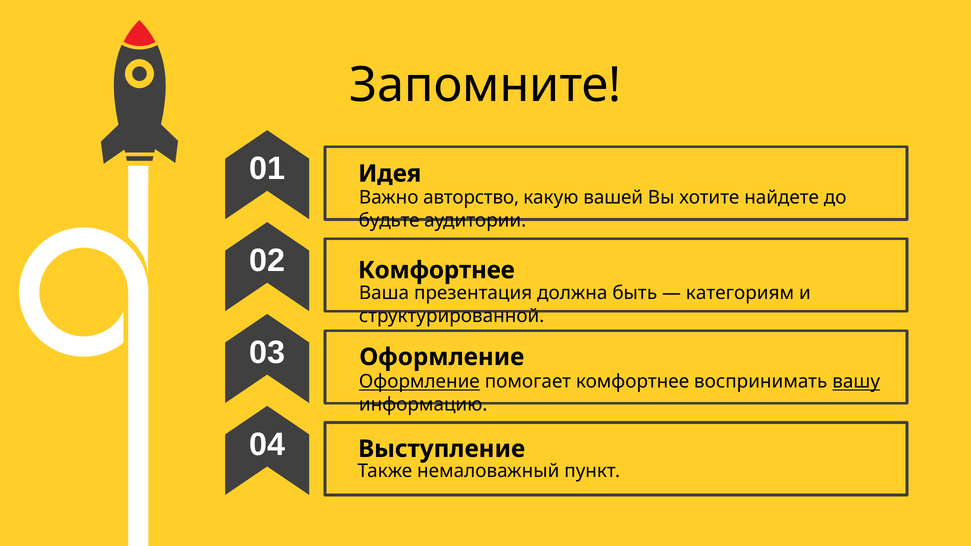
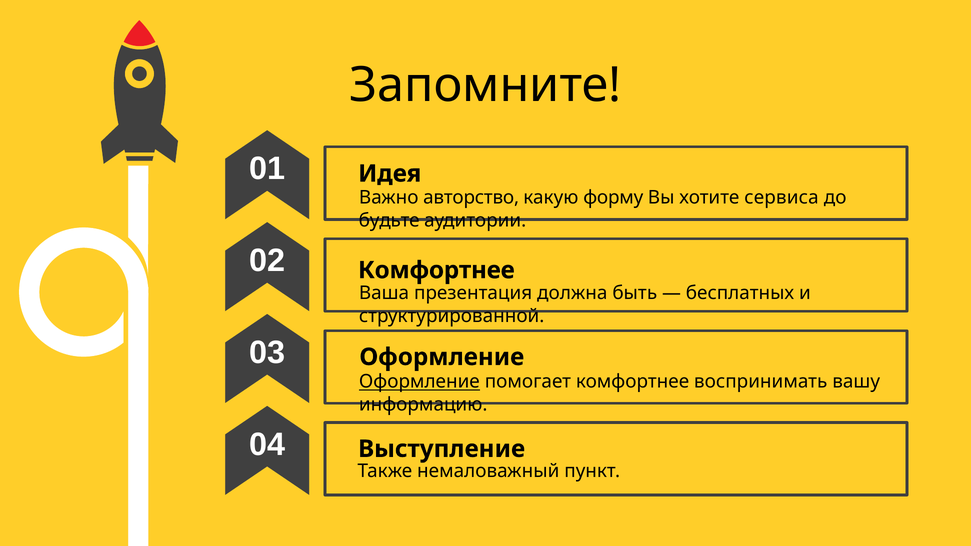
вашей: вашей -> форму
найдете: найдете -> сервиса
категориям: категориям -> бесплатных
вашу underline: present -> none
